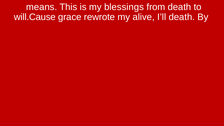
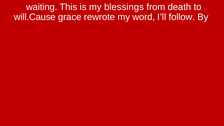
means: means -> waiting
alive: alive -> word
I’ll death: death -> follow
